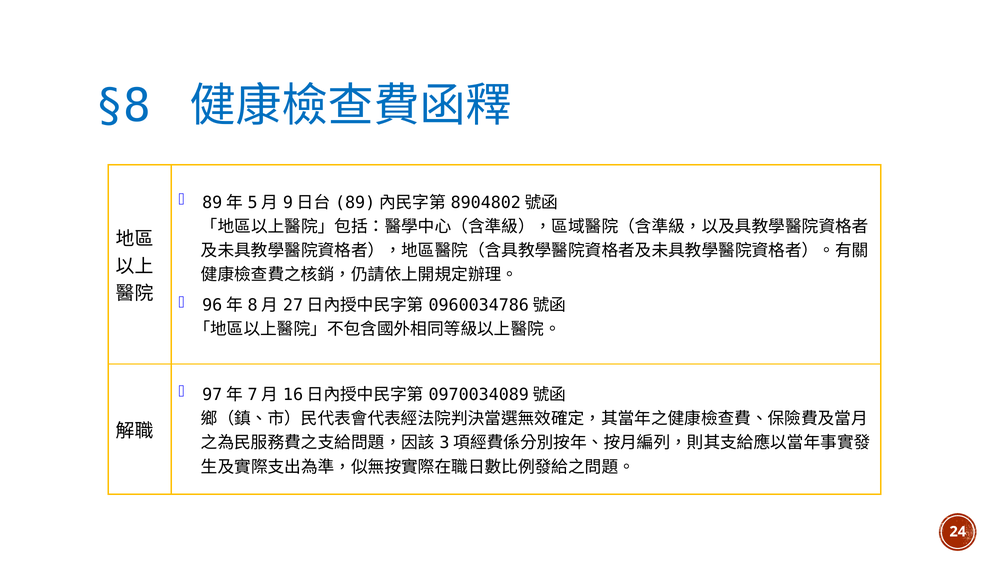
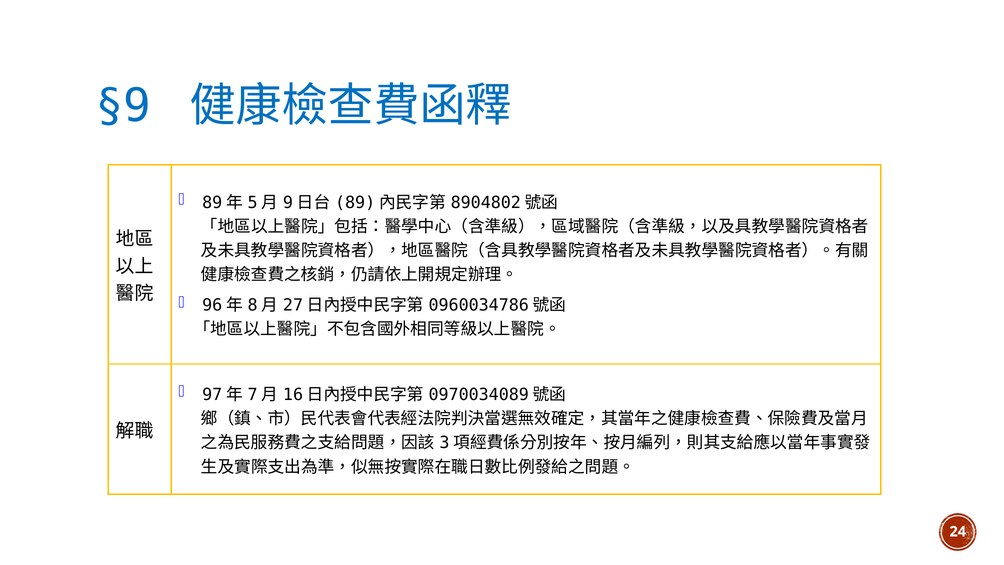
§8: §8 -> §9
